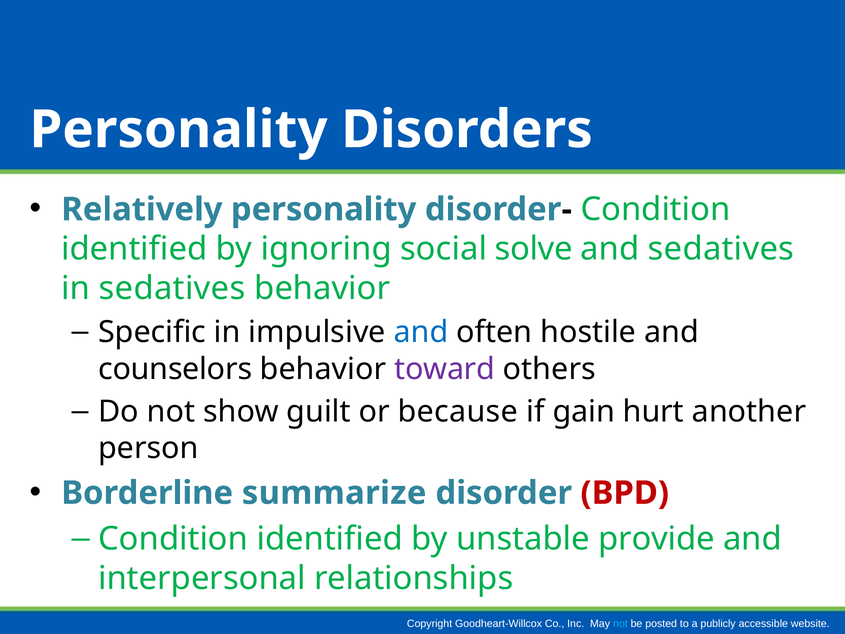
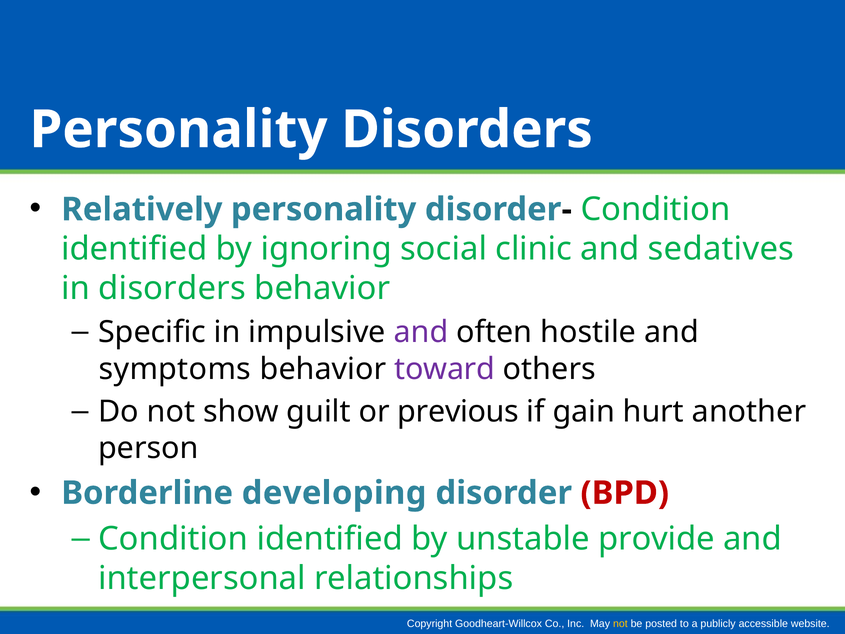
solve: solve -> clinic
in sedatives: sedatives -> disorders
and at (421, 332) colour: blue -> purple
counselors: counselors -> symptoms
because: because -> previous
summarize: summarize -> developing
not at (620, 623) colour: light blue -> yellow
